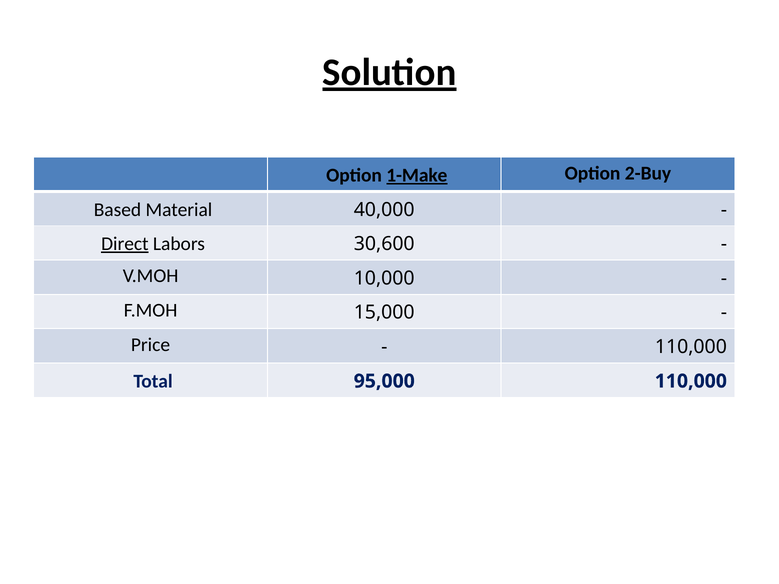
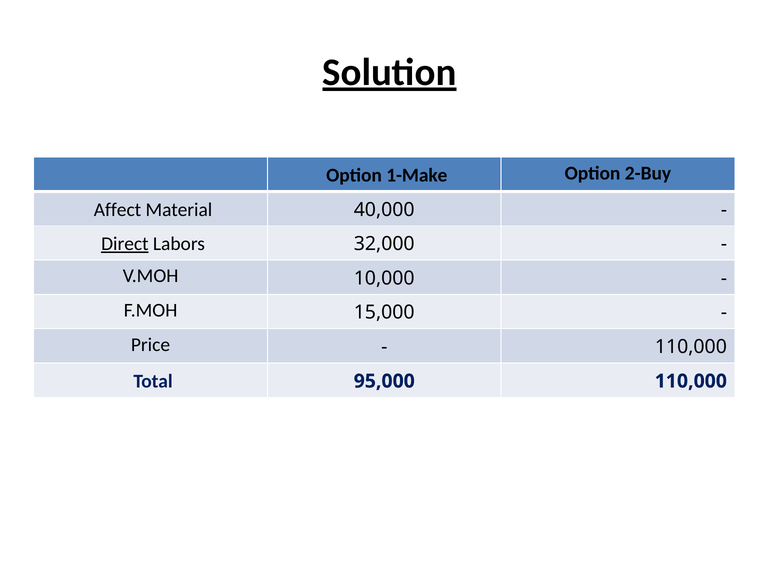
1-Make underline: present -> none
Based: Based -> Affect
30,600: 30,600 -> 32,000
